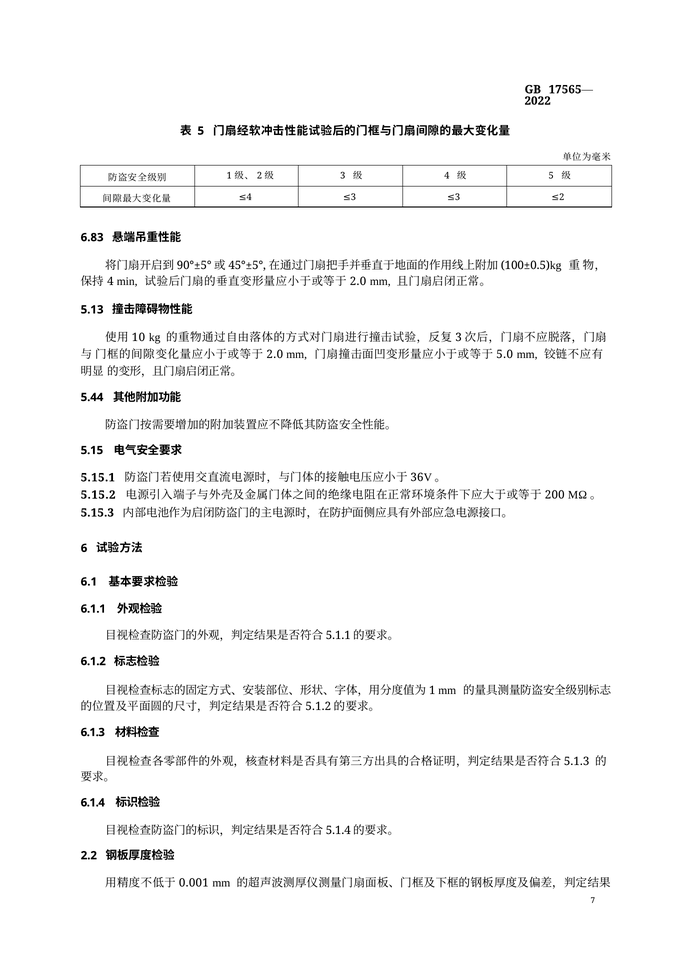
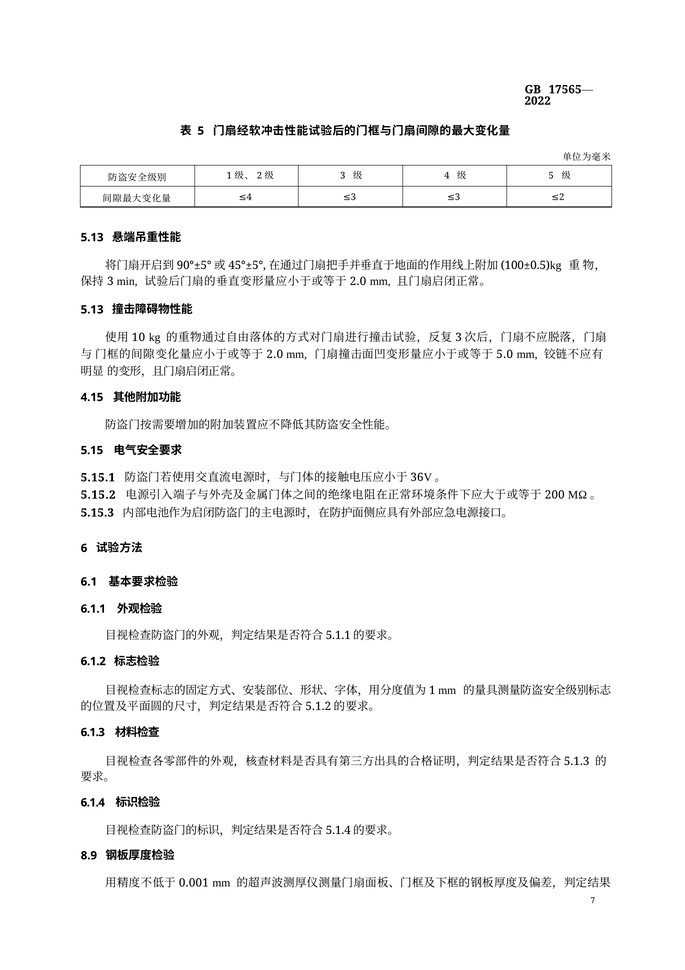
6.83 at (92, 237): 6.83 -> 5.13
4 at (110, 281): 4 -> 3
5.44: 5.44 -> 4.15
2.2: 2.2 -> 8.9
